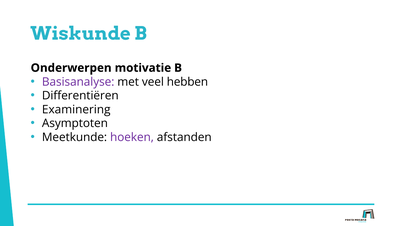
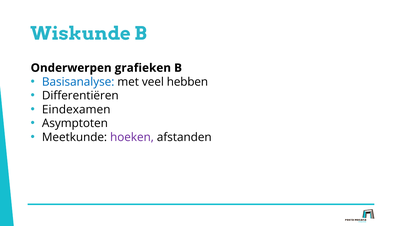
motivatie: motivatie -> grafieken
Basisanalyse colour: purple -> blue
Examinering: Examinering -> Eindexamen
